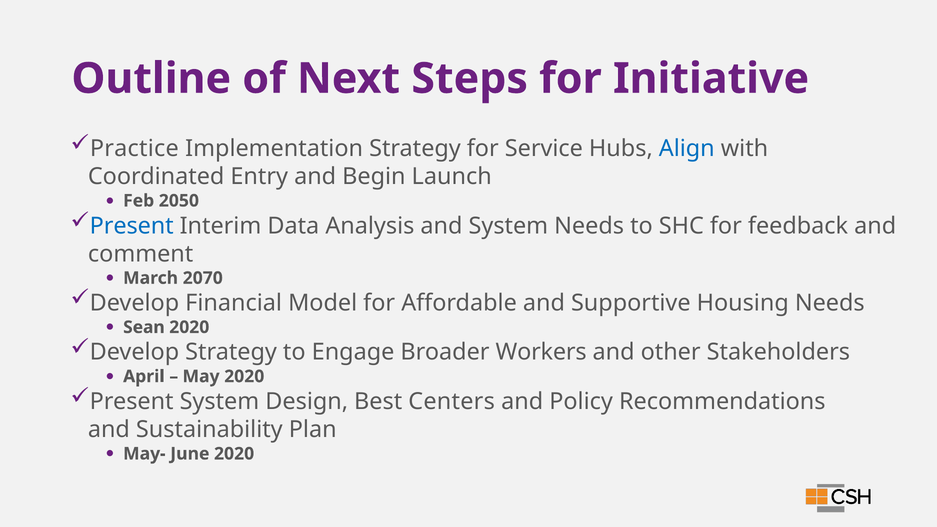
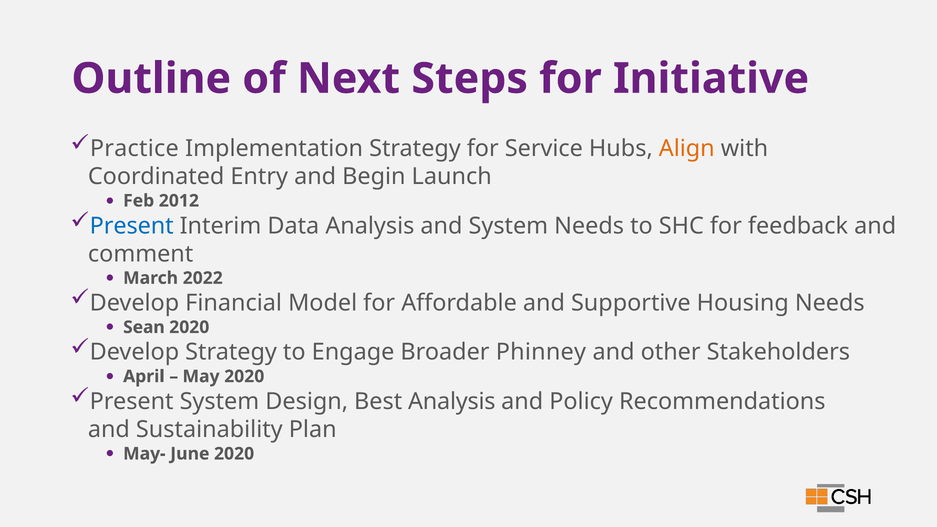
Align colour: blue -> orange
2050: 2050 -> 2012
2070: 2070 -> 2022
Workers: Workers -> Phinney
Best Centers: Centers -> Analysis
